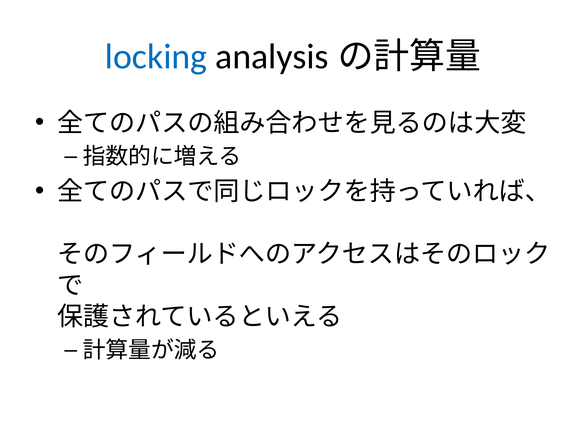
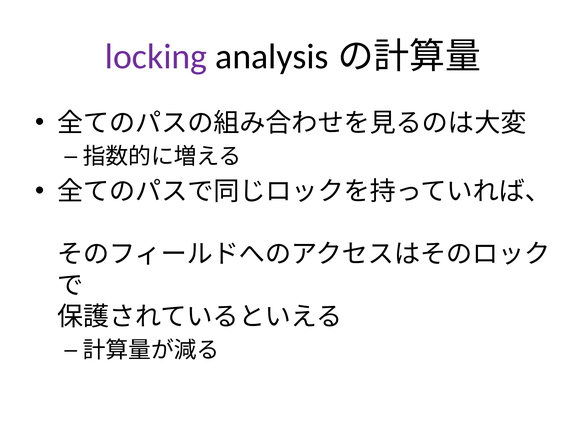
locking colour: blue -> purple
